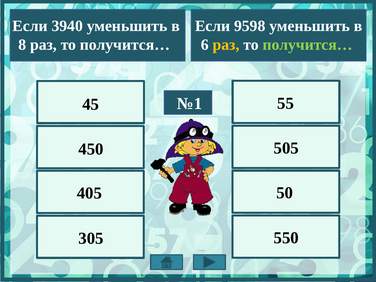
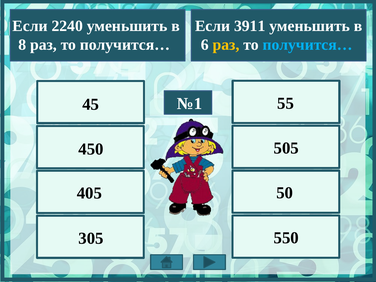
9598: 9598 -> 3911
3940: 3940 -> 2240
получится… at (308, 45) colour: light green -> light blue
